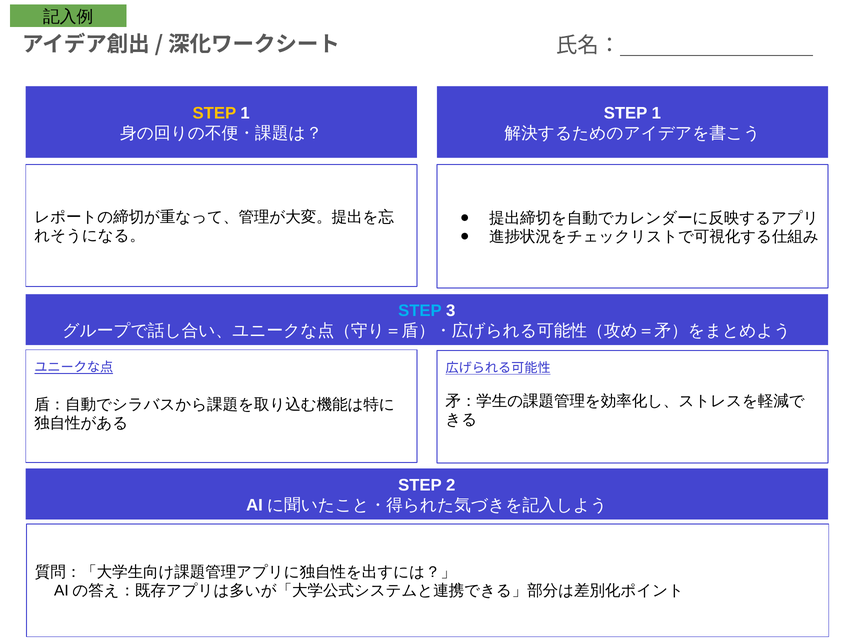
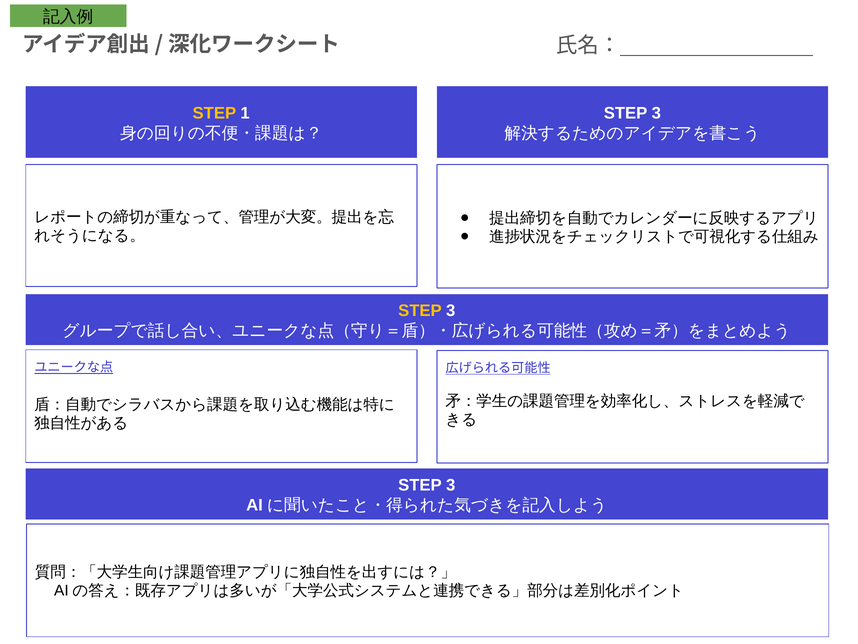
1 at (656, 113): 1 -> 3
STEP at (420, 311) colour: light blue -> yellow
2 at (451, 485): 2 -> 3
